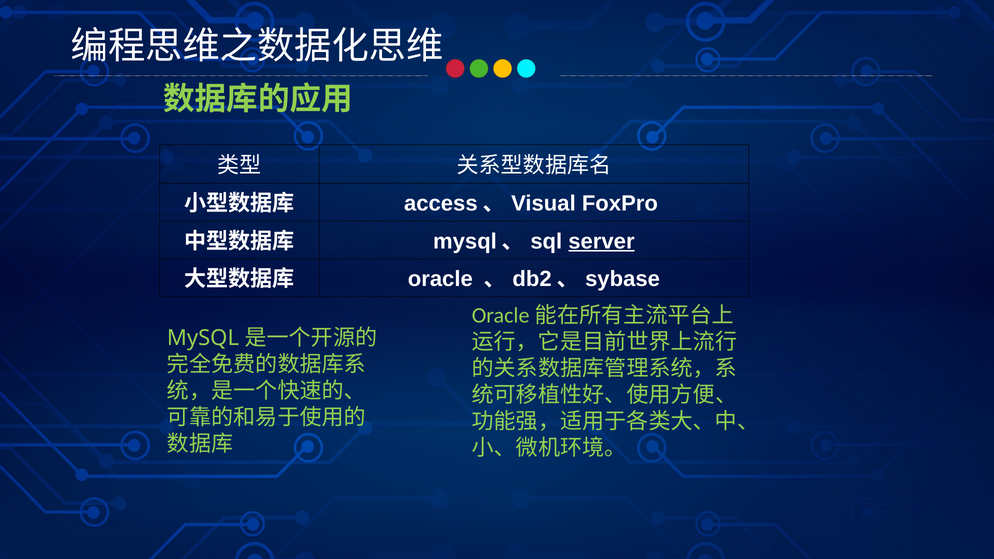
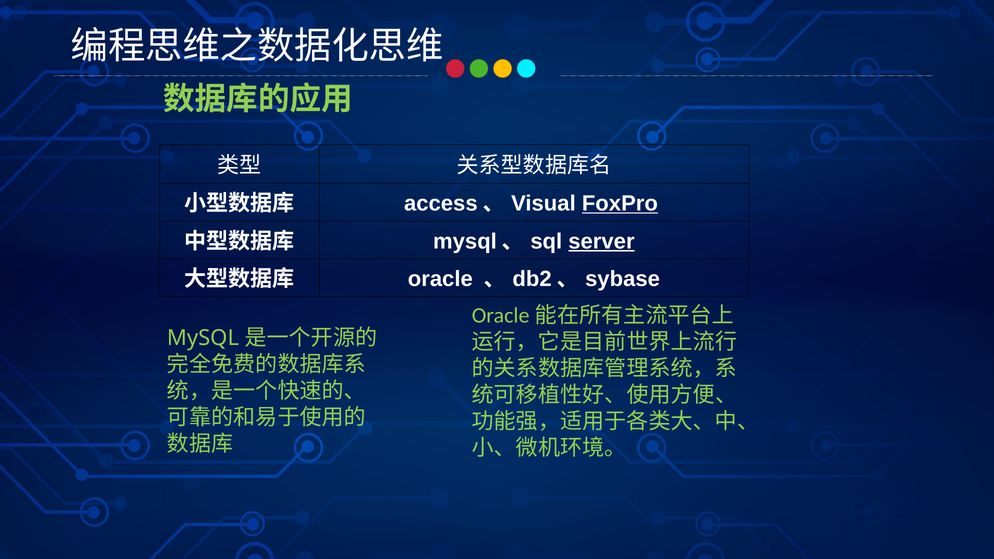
FoxPro underline: none -> present
